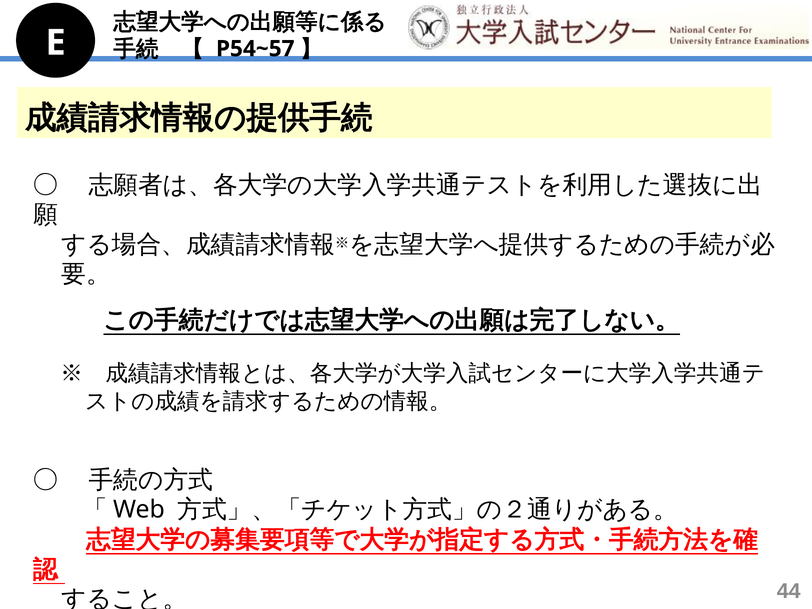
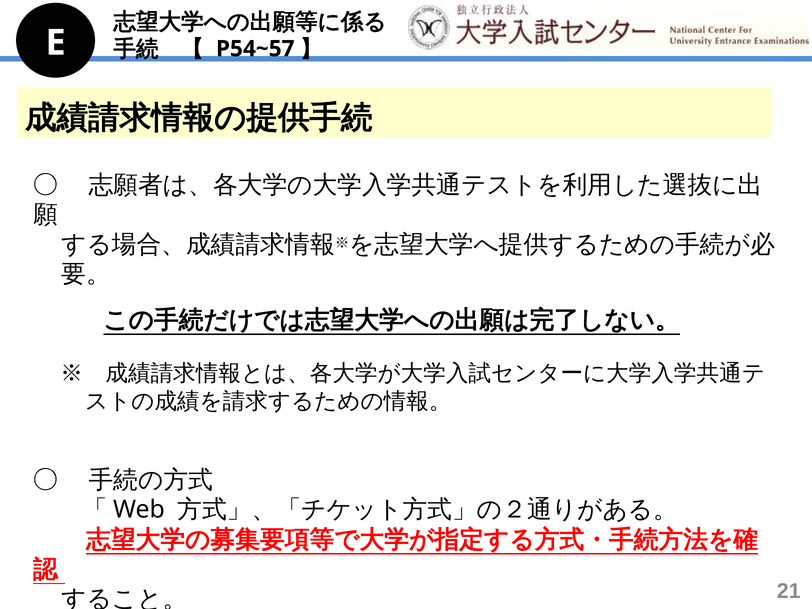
44: 44 -> 21
